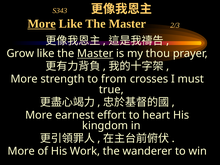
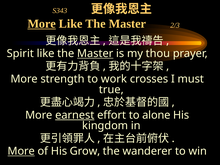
Grow: Grow -> Spirit
from: from -> work
earnest underline: none -> present
heart: heart -> alone
More at (21, 151) underline: none -> present
Work: Work -> Grow
